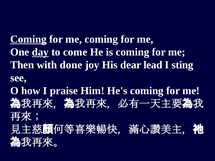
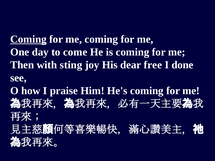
day underline: present -> none
done: done -> sting
lead: lead -> free
sting: sting -> done
